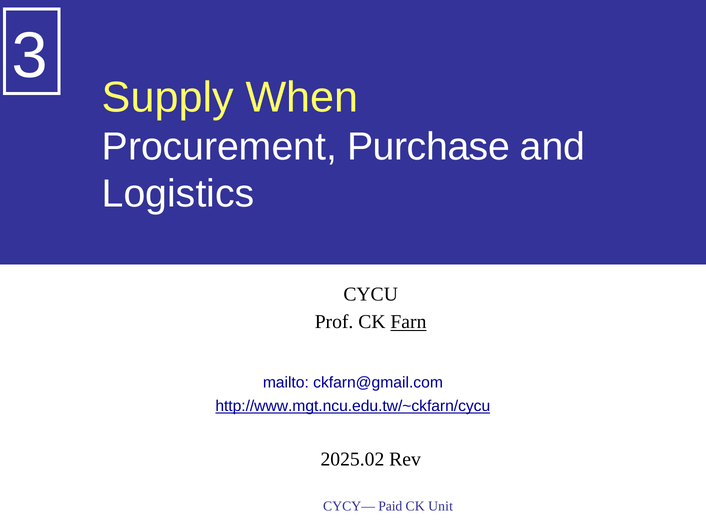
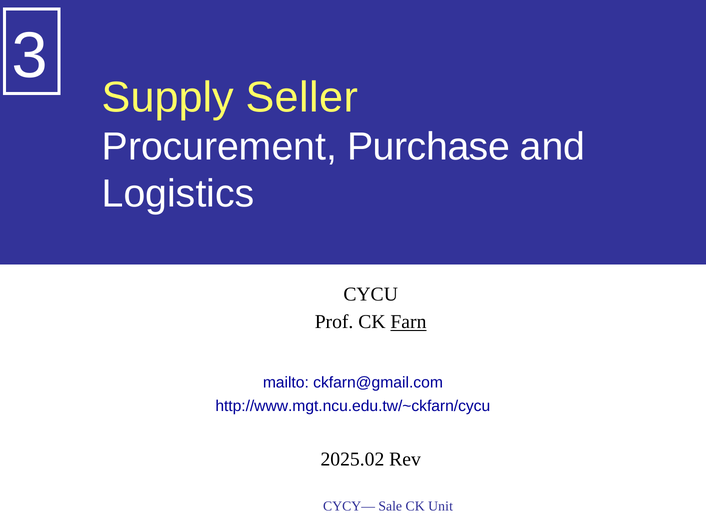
When: When -> Seller
http://www.mgt.ncu.edu.tw/~ckfarn/cycu underline: present -> none
Paid: Paid -> Sale
